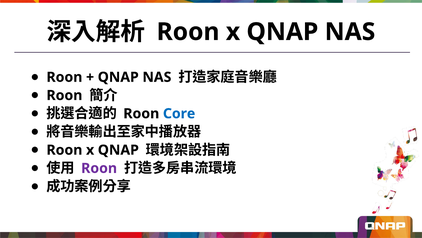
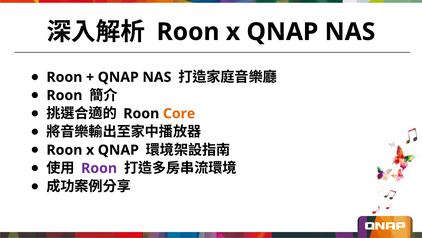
Core colour: blue -> orange
